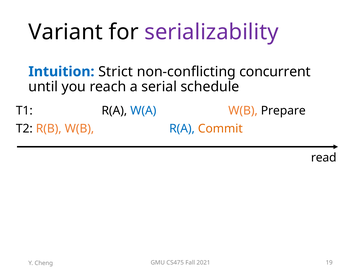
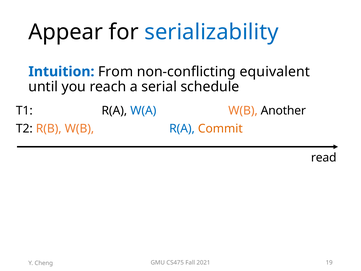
Variant: Variant -> Appear
serializability colour: purple -> blue
Strict: Strict -> From
concurrent: concurrent -> equivalent
Prepare: Prepare -> Another
